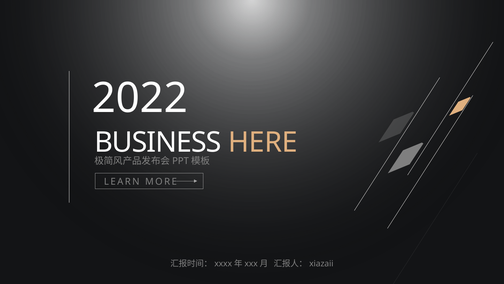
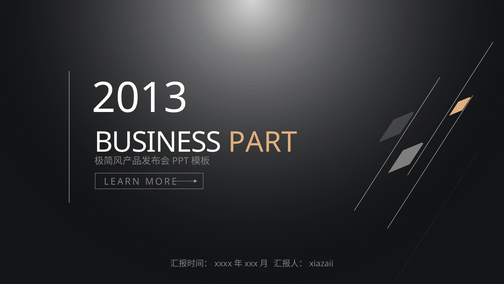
2022: 2022 -> 2013
HERE: HERE -> PART
